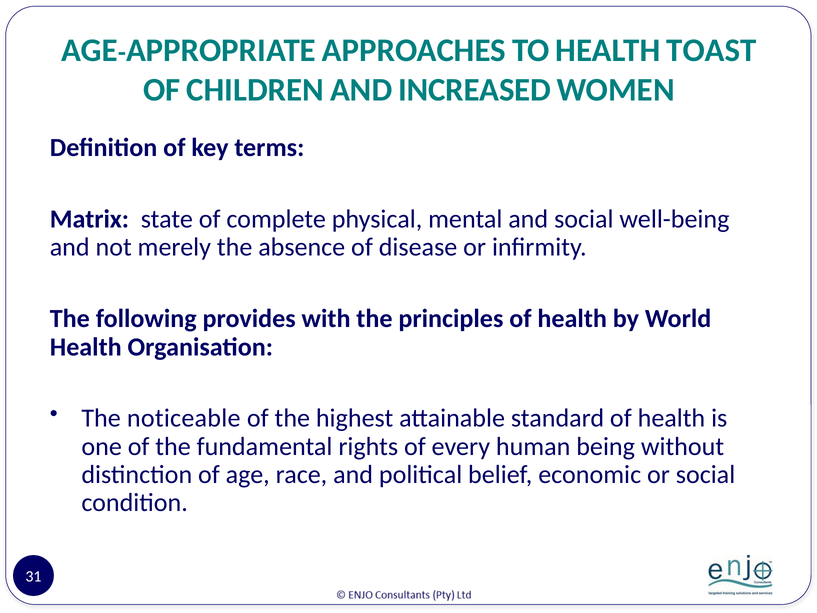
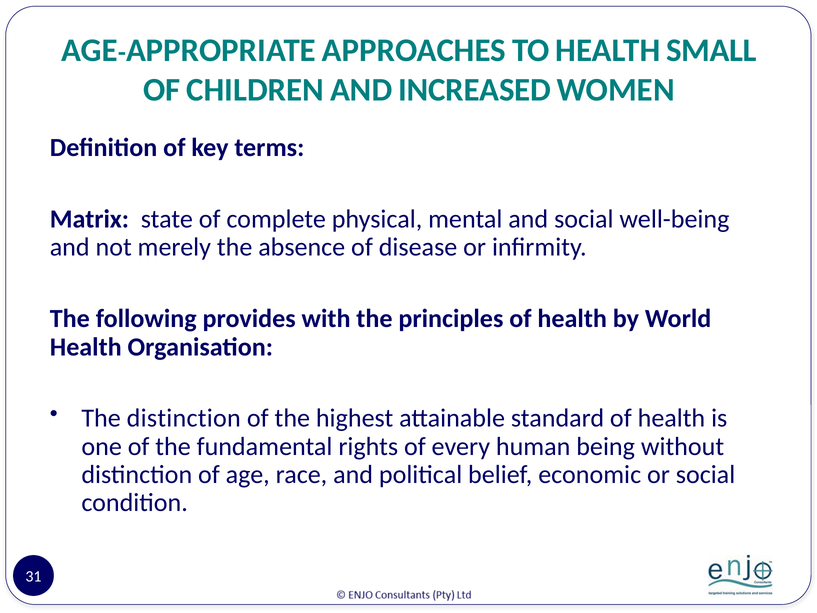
TOAST: TOAST -> SMALL
The noticeable: noticeable -> distinction
